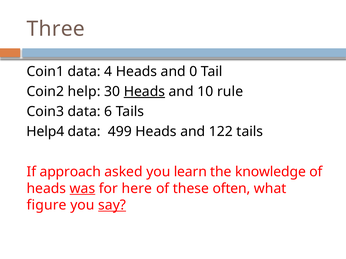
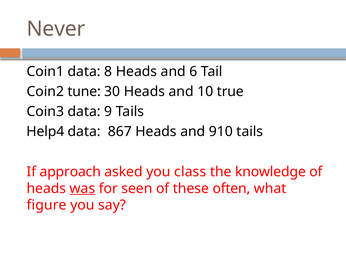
Three: Three -> Never
4: 4 -> 8
0: 0 -> 6
help: help -> tune
Heads at (144, 92) underline: present -> none
rule: rule -> true
6: 6 -> 9
499: 499 -> 867
122: 122 -> 910
learn: learn -> class
here: here -> seen
say underline: present -> none
